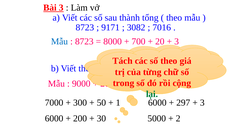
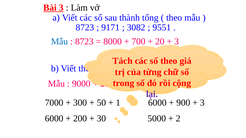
7016: 7016 -> 9551
lại colour: green -> purple
297: 297 -> 900
